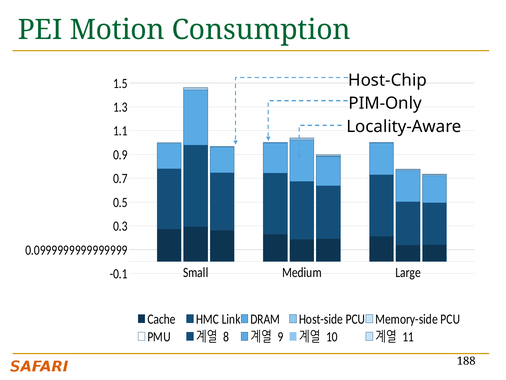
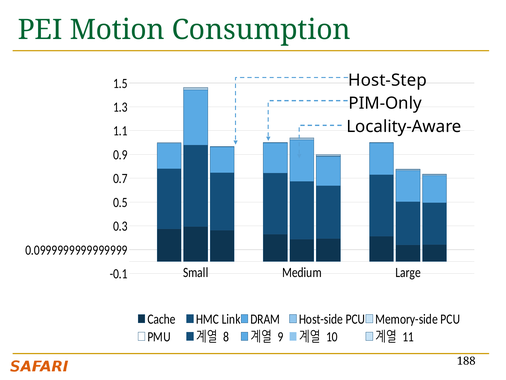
Host-Chip: Host-Chip -> Host-Step
